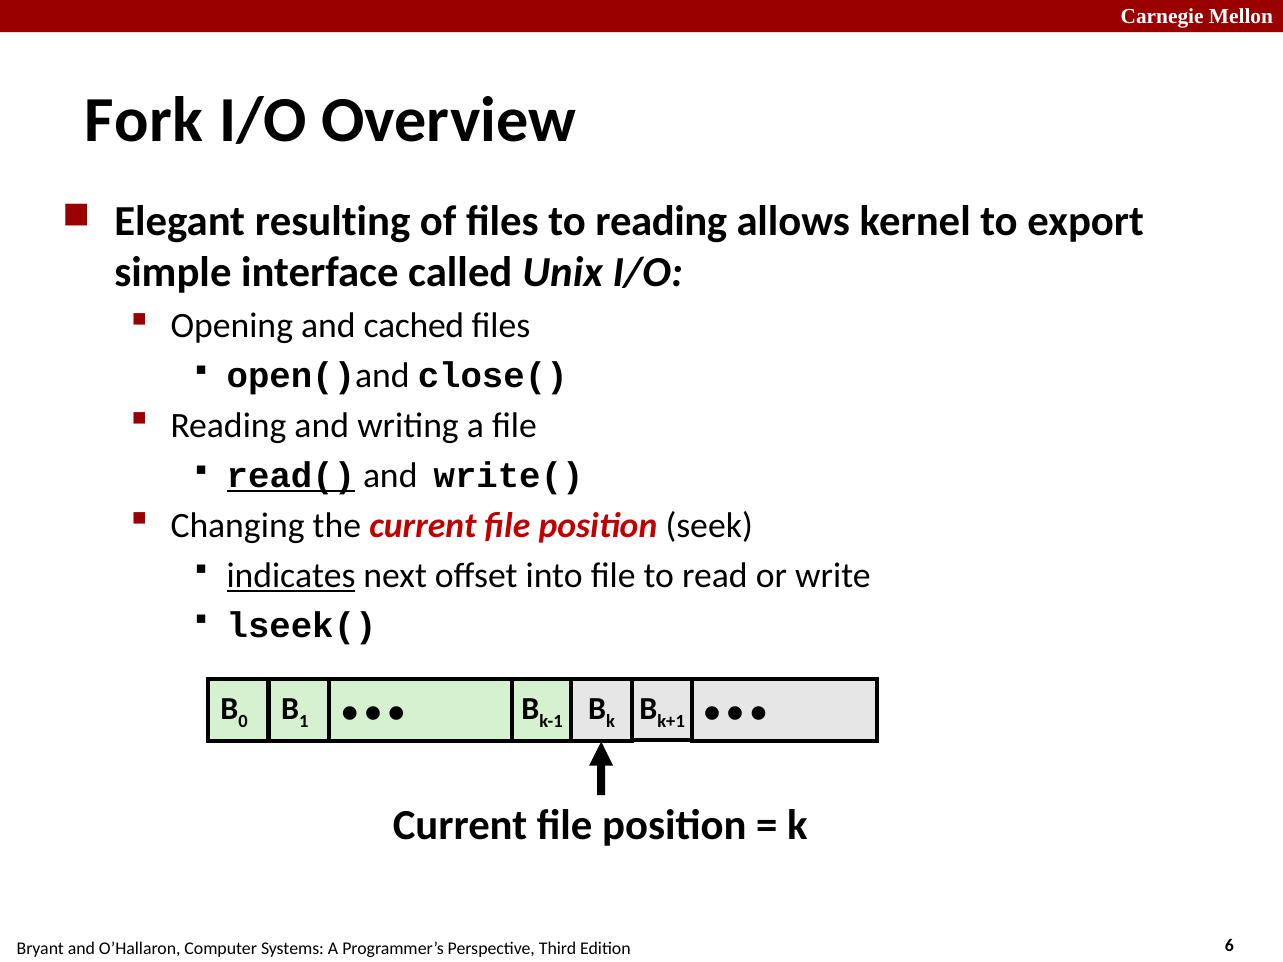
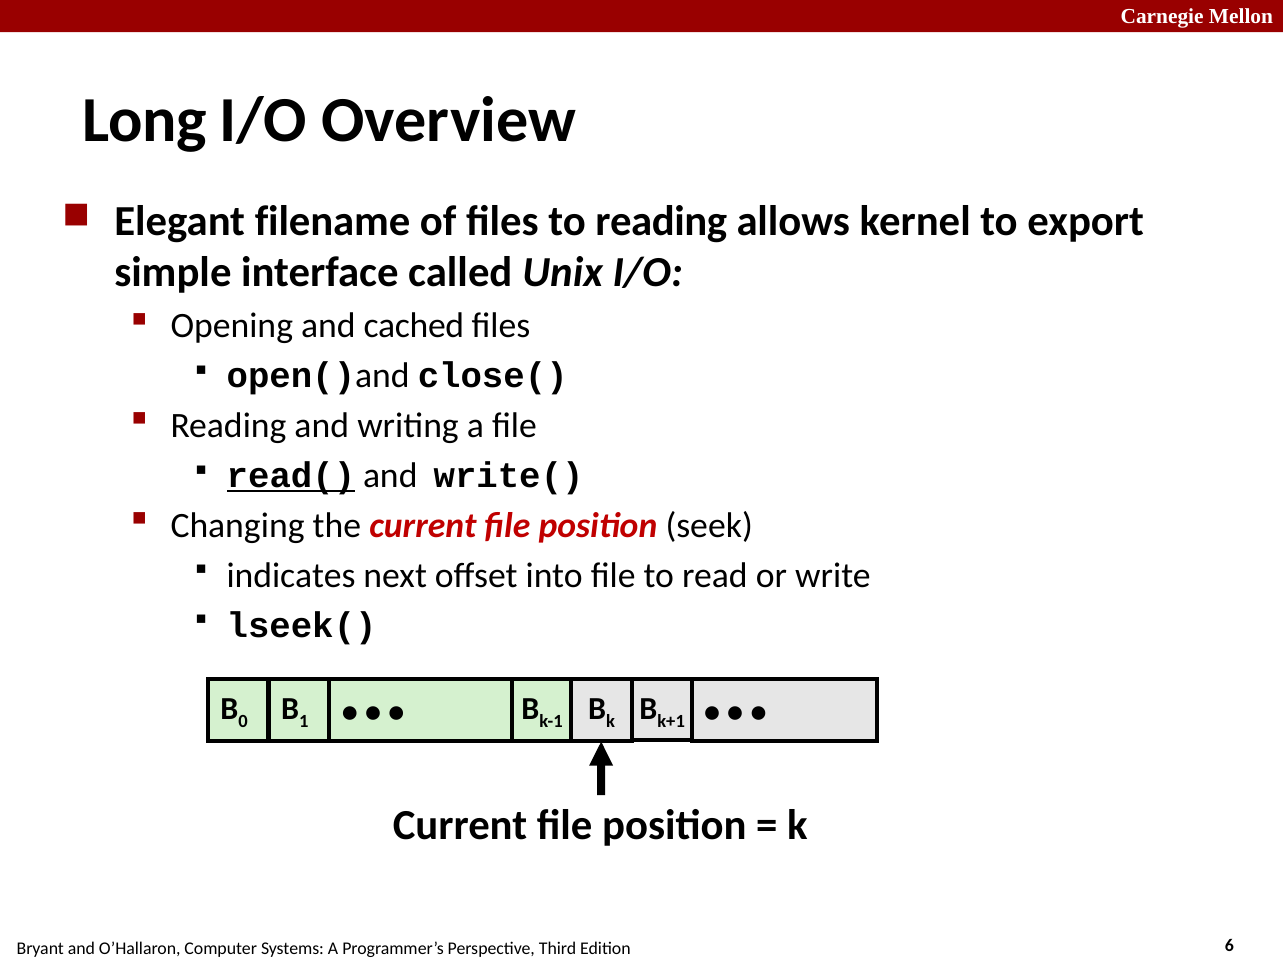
Fork: Fork -> Long
resulting: resulting -> filename
indicates underline: present -> none
